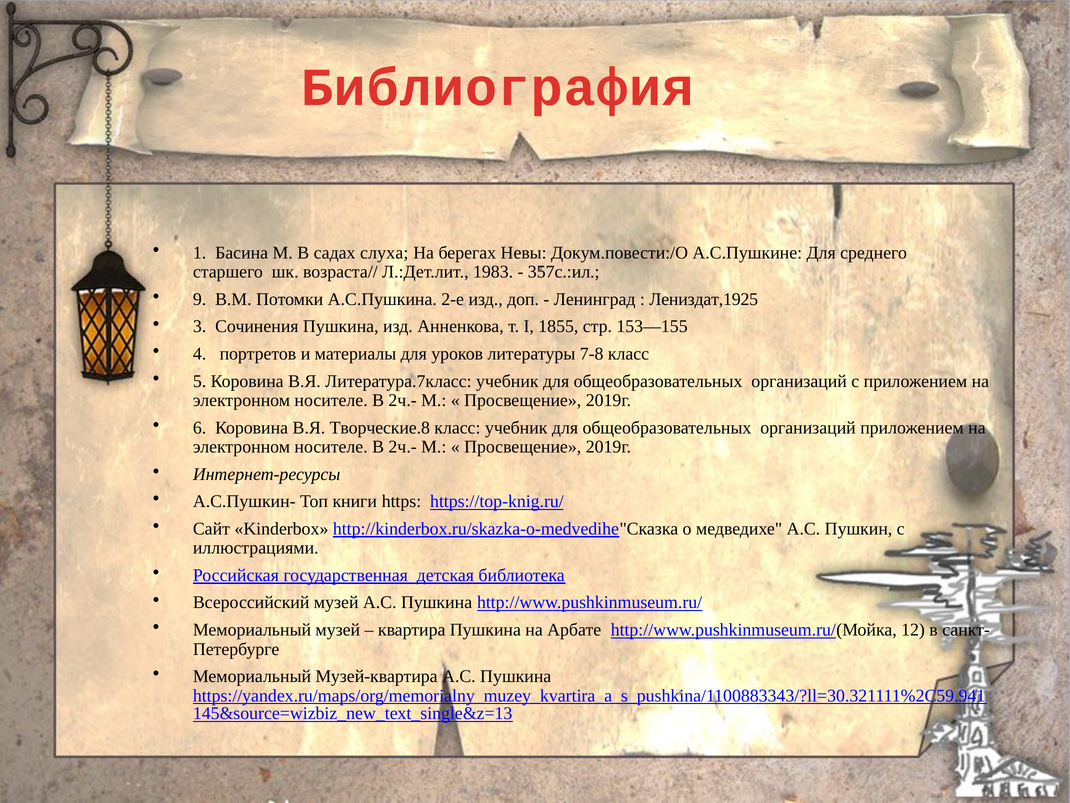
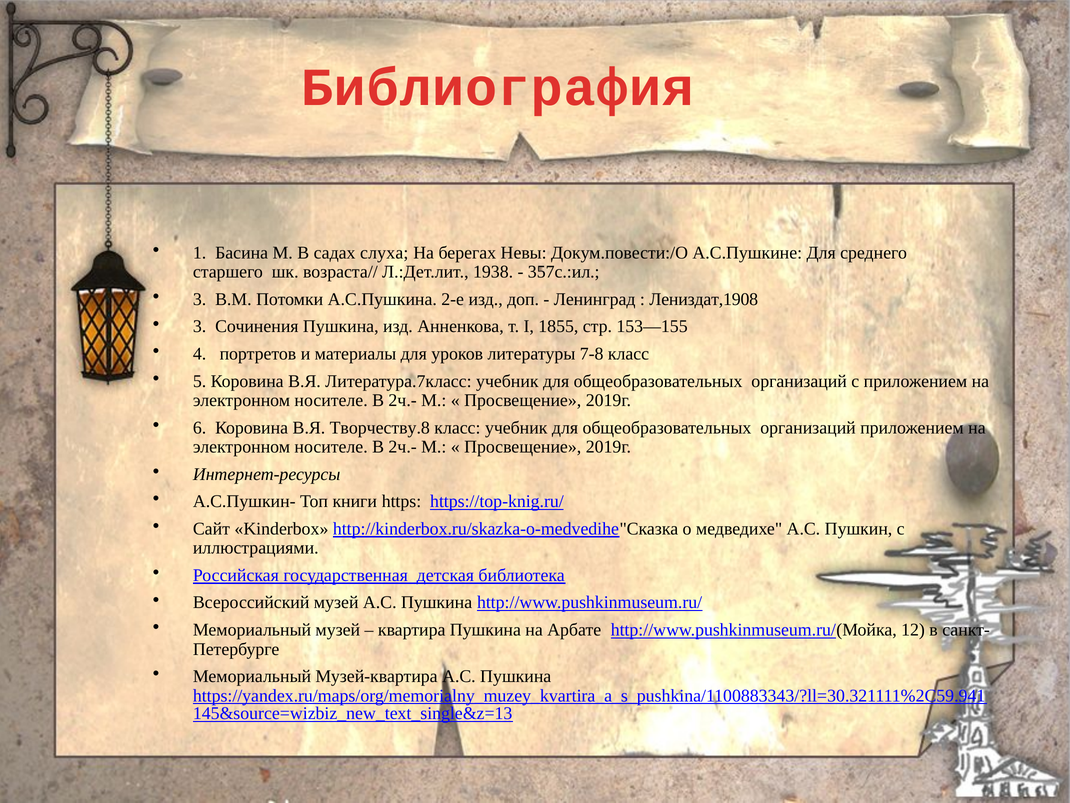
1983: 1983 -> 1938
9 at (200, 299): 9 -> 3
Лениздат,1925: Лениздат,1925 -> Лениздат,1908
Творческие.8: Творческие.8 -> Творчеству.8
